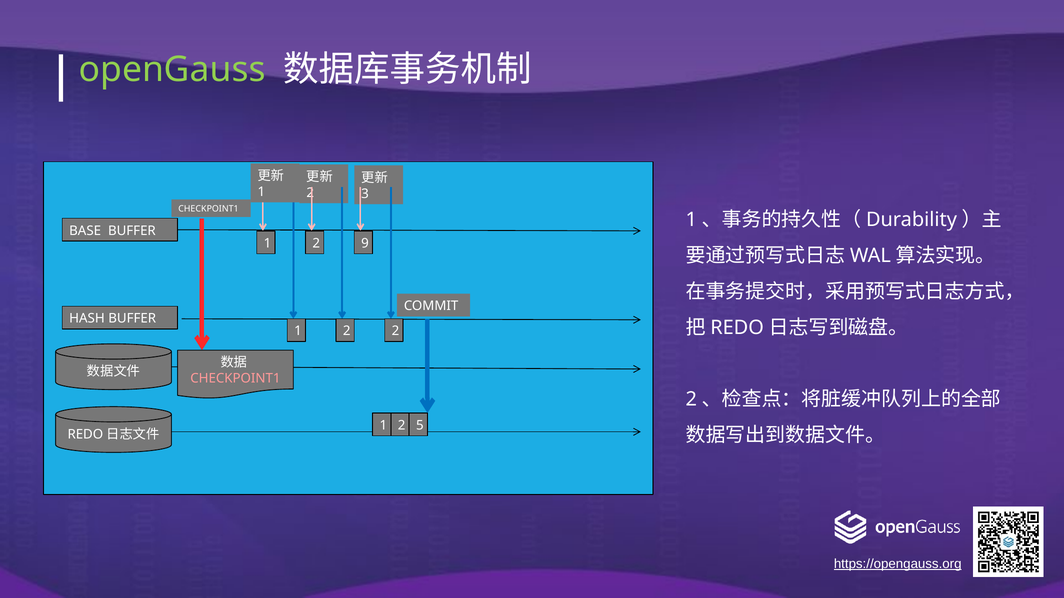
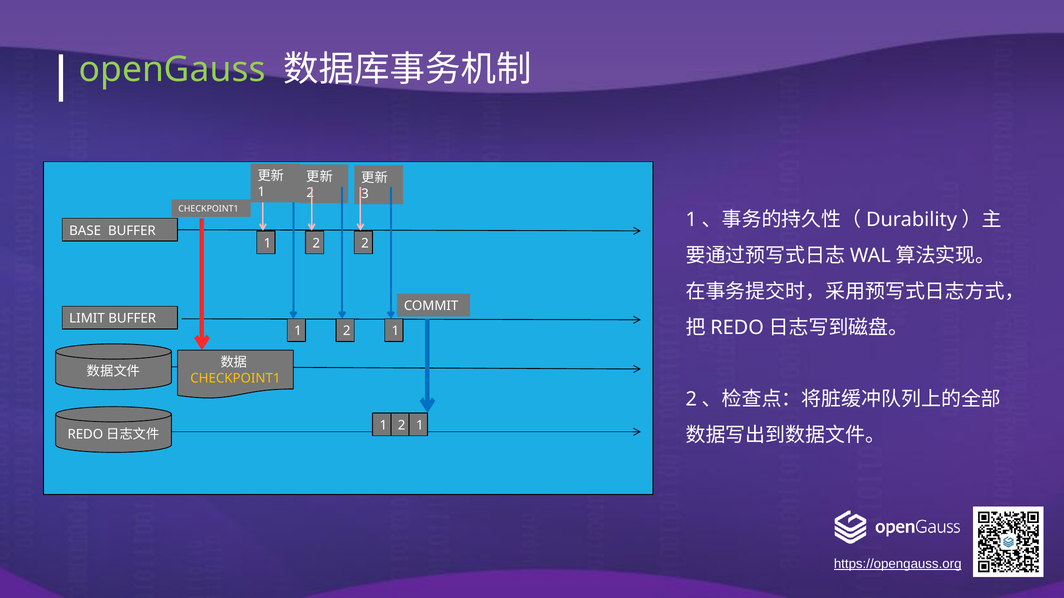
1 2 9: 9 -> 2
HASH: HASH -> LIMIT
2 at (396, 331): 2 -> 1
CHECKPOINT1 at (235, 379) colour: pink -> yellow
1 2 5: 5 -> 1
